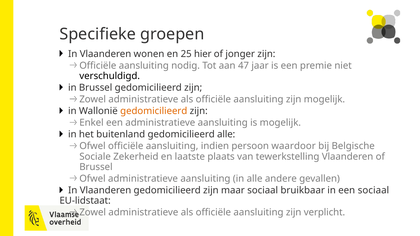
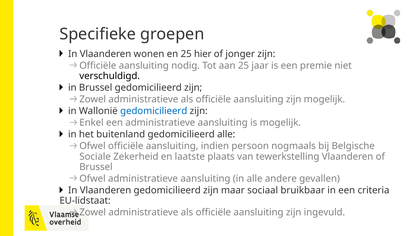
aan 47: 47 -> 25
gedomicilieerd at (154, 111) colour: orange -> blue
waardoor: waardoor -> nogmaals
een sociaal: sociaal -> criteria
verplicht: verplicht -> ingevuld
